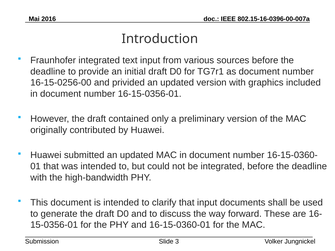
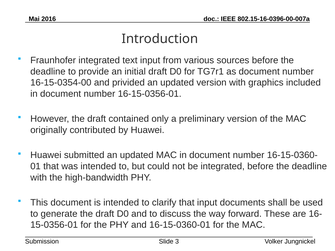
16-15-0256-00: 16-15-0256-00 -> 16-15-0354-00
